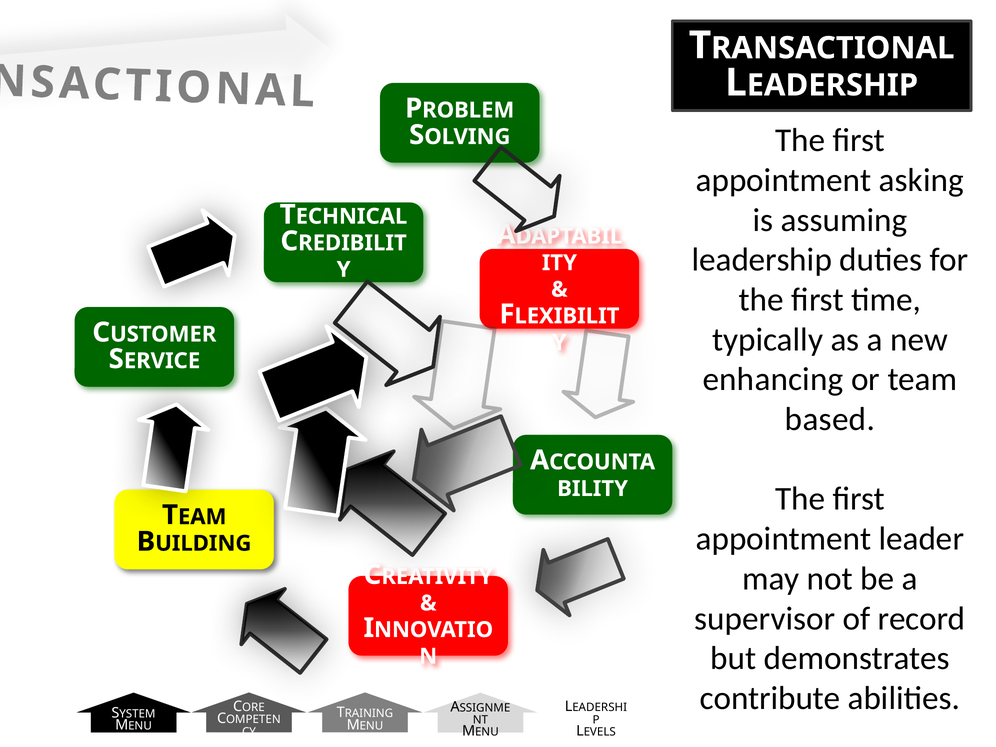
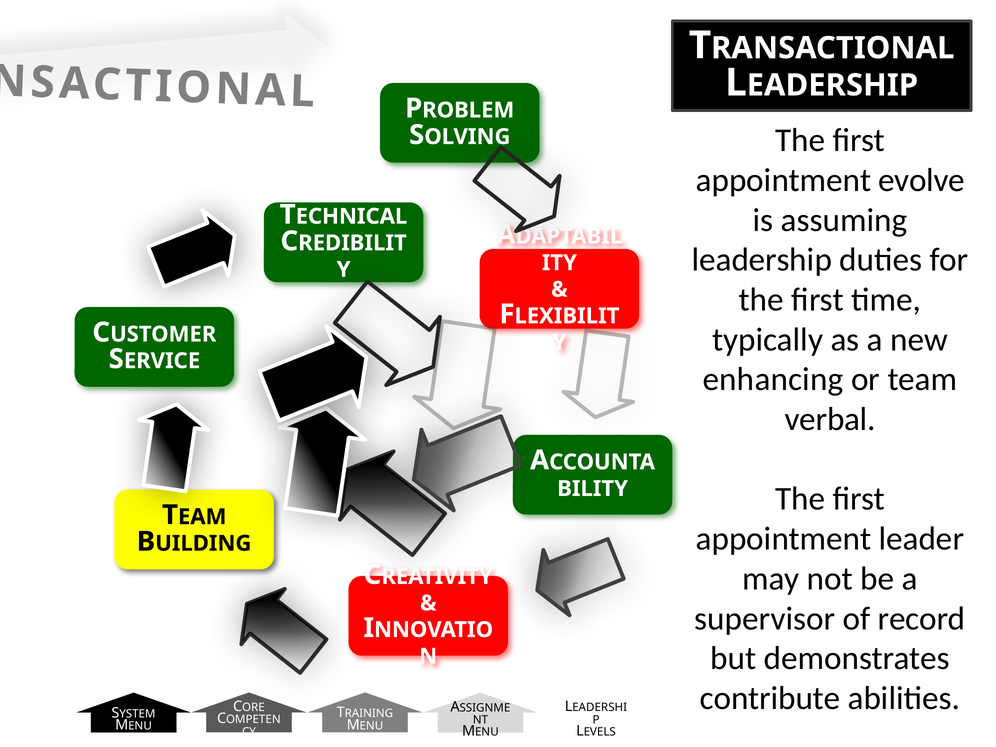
asking: asking -> evolve
based: based -> verbal
